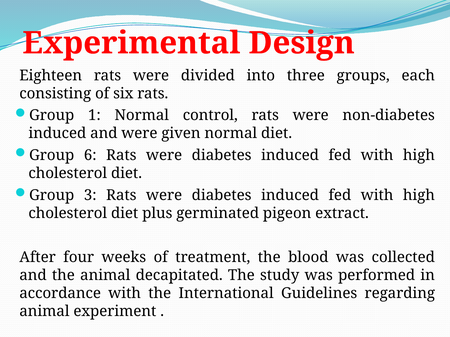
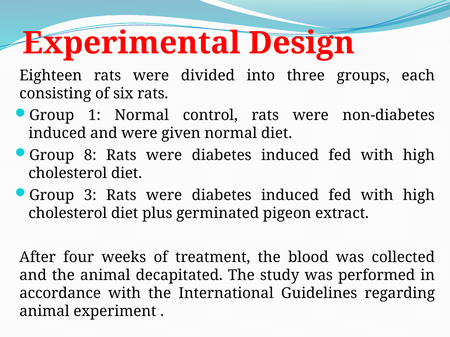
6: 6 -> 8
